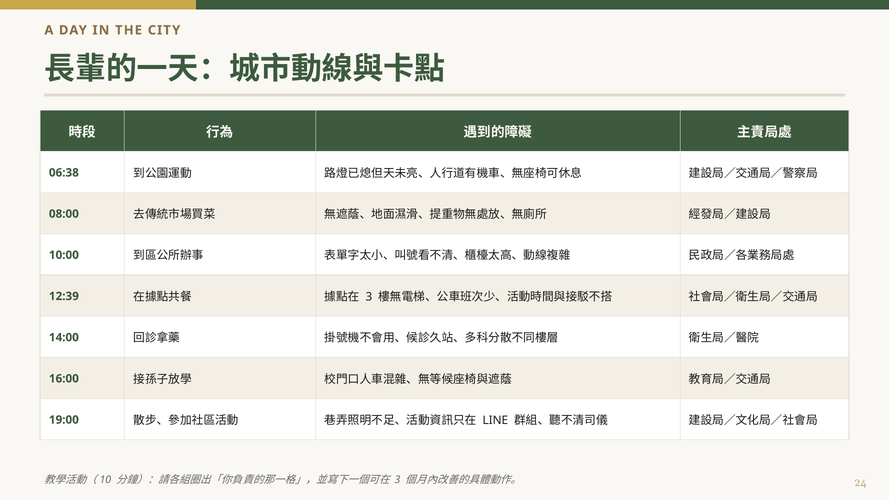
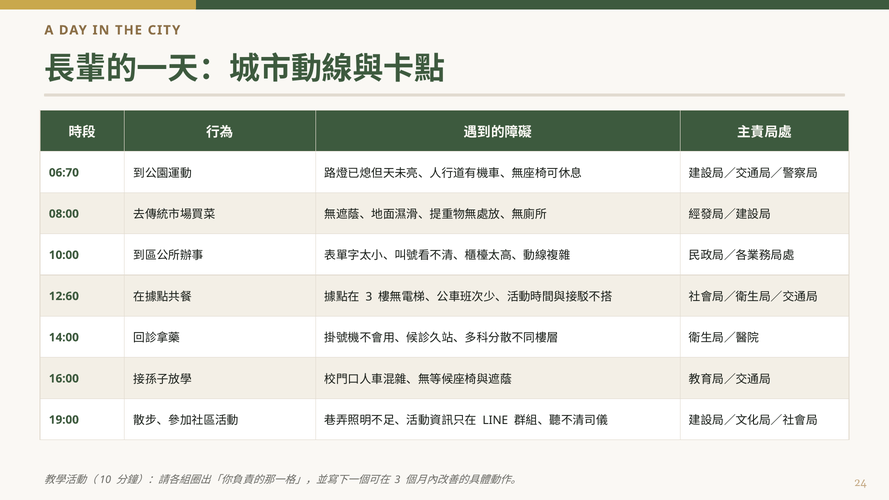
06:38: 06:38 -> 06:70
12:39: 12:39 -> 12:60
